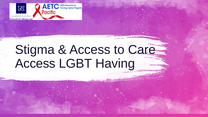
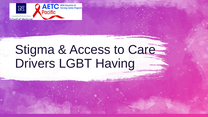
Access at (35, 64): Access -> Drivers
